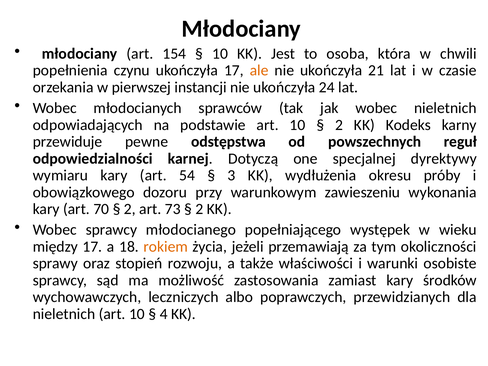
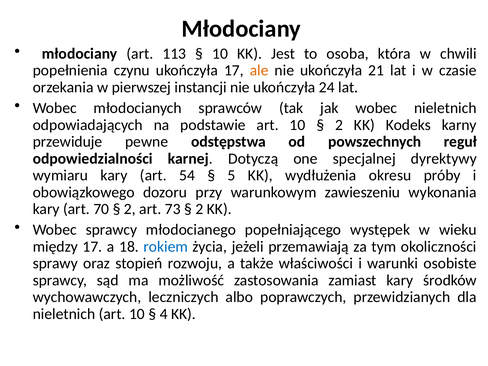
154: 154 -> 113
3: 3 -> 5
rokiem colour: orange -> blue
